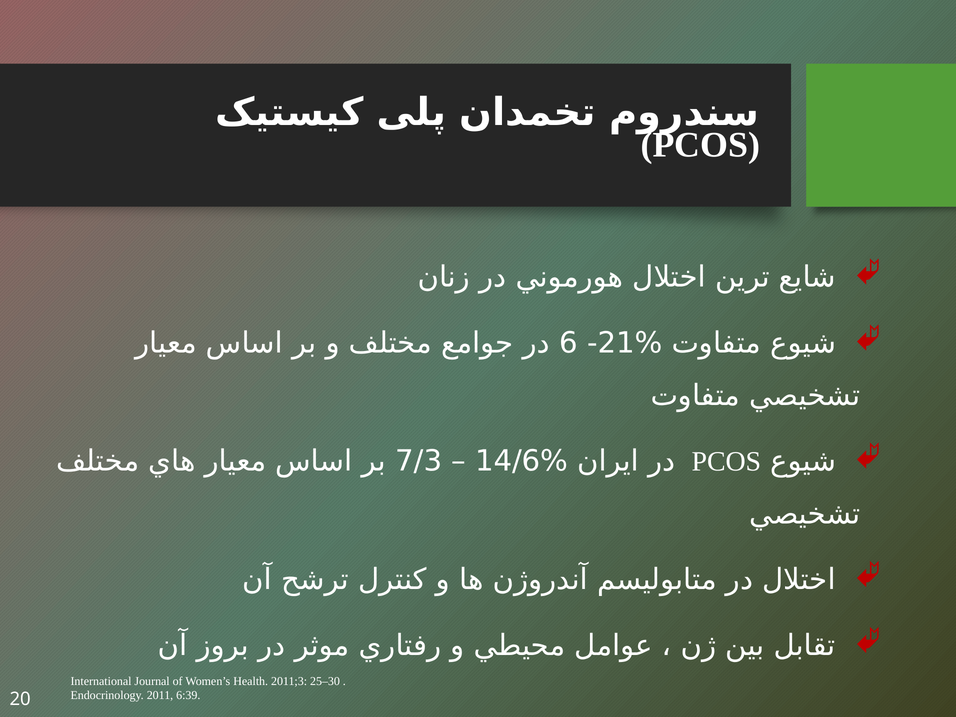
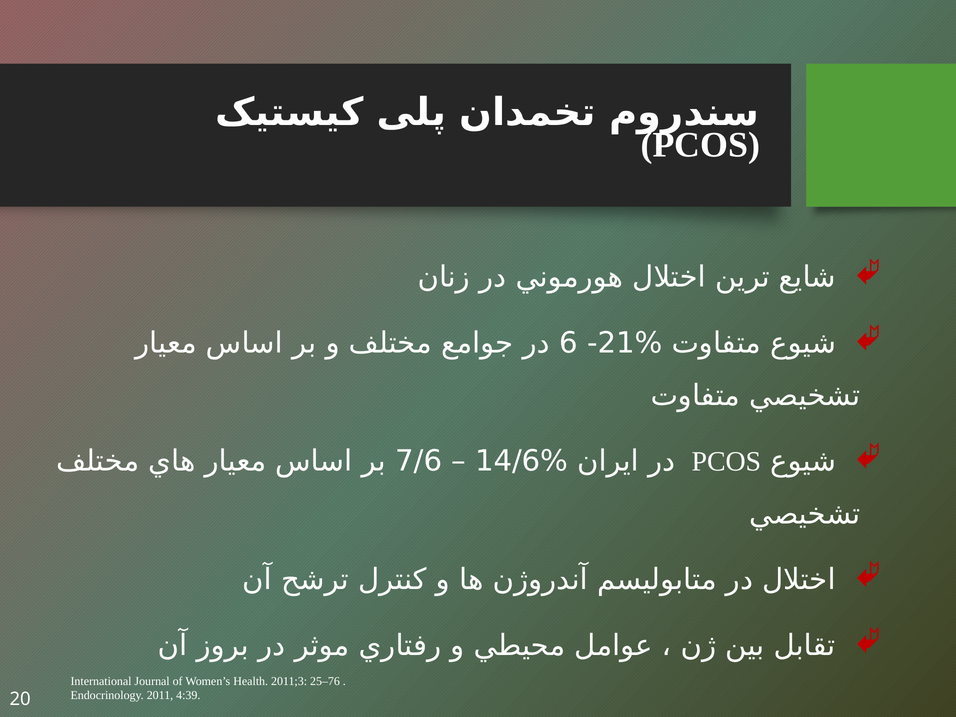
7/3: 7/3 -> 7/6
25–30: 25–30 -> 25–76
6:39: 6:39 -> 4:39
